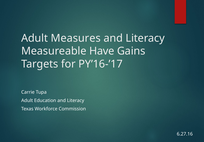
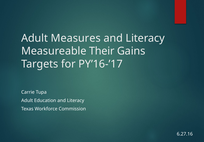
Have: Have -> Their
